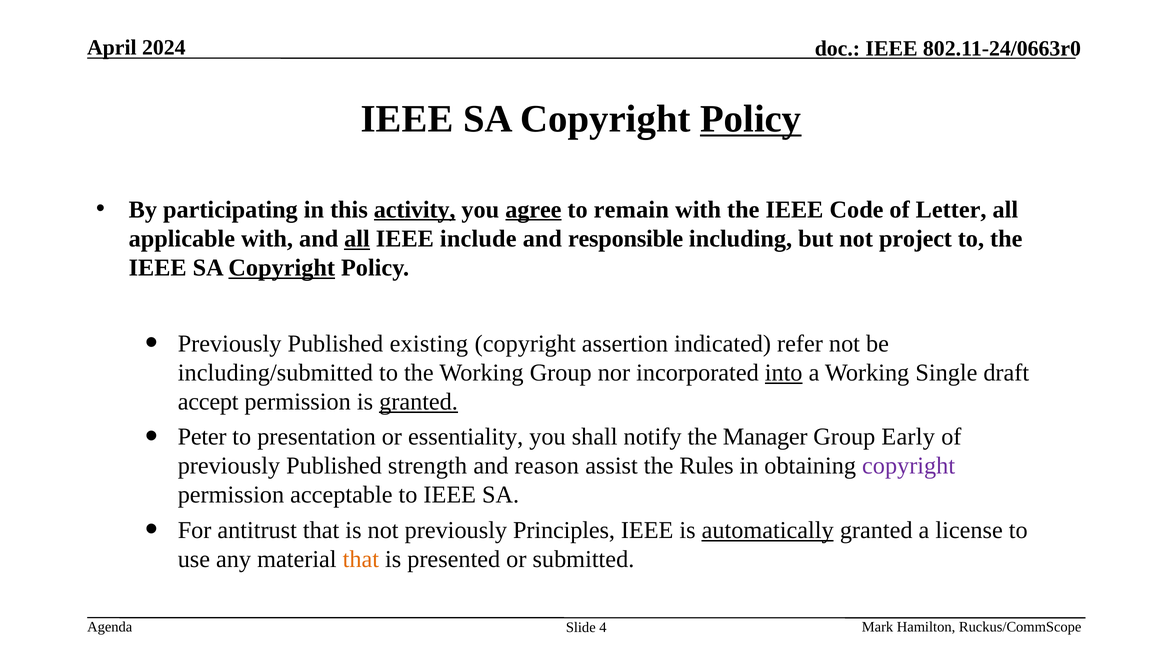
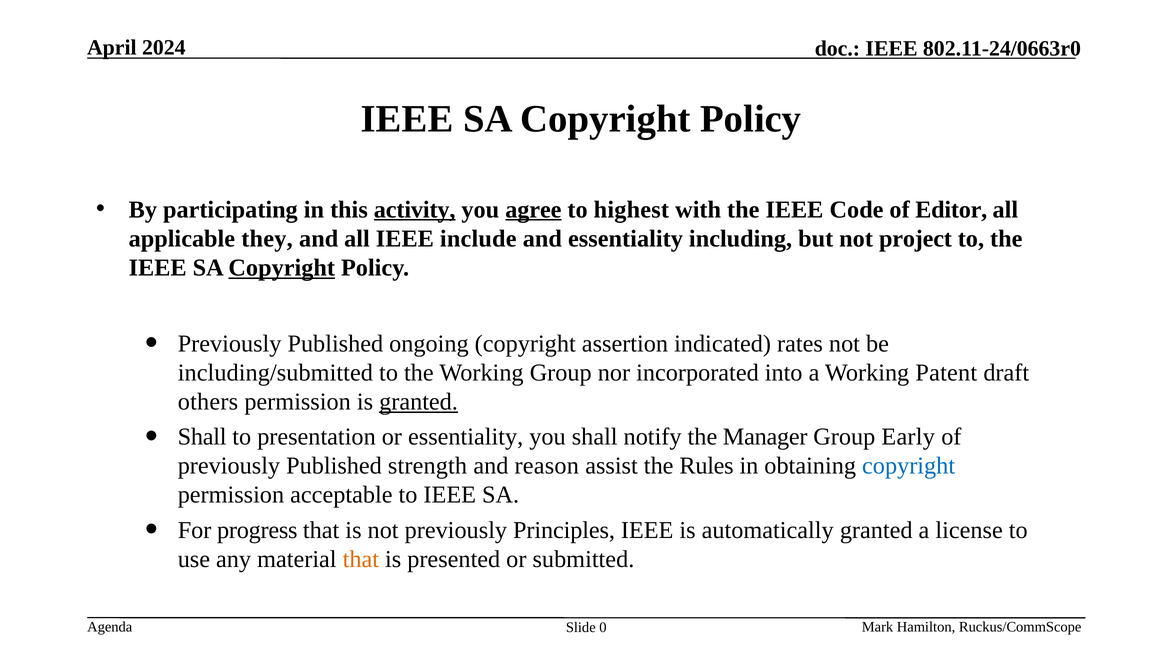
Policy at (751, 119) underline: present -> none
remain: remain -> highest
Letter: Letter -> Editor
applicable with: with -> they
all at (357, 239) underline: present -> none
and responsible: responsible -> essentiality
existing: existing -> ongoing
refer: refer -> rates
into underline: present -> none
Single: Single -> Patent
accept: accept -> others
Peter at (202, 437): Peter -> Shall
copyright at (909, 466) colour: purple -> blue
antitrust: antitrust -> progress
automatically underline: present -> none
4: 4 -> 0
